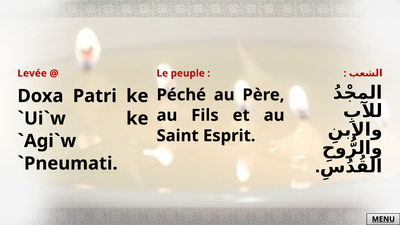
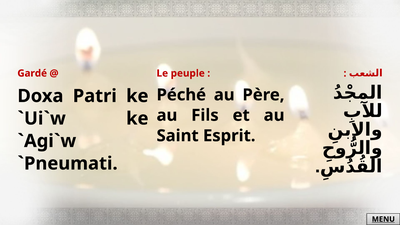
Levée: Levée -> Gardé
